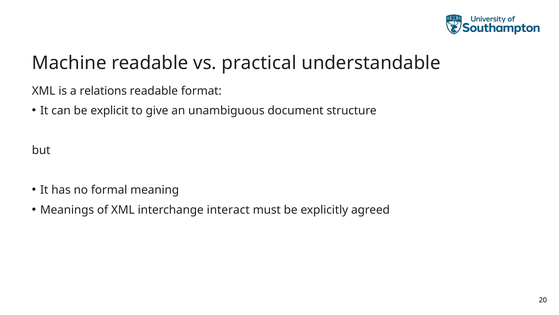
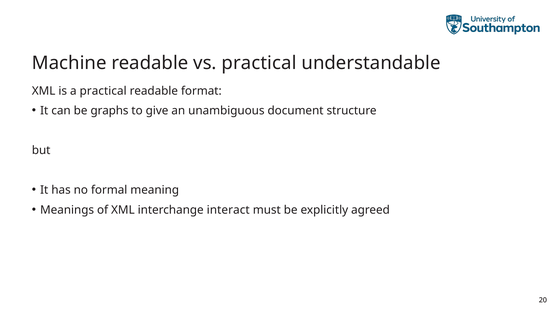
a relations: relations -> practical
explicit: explicit -> graphs
